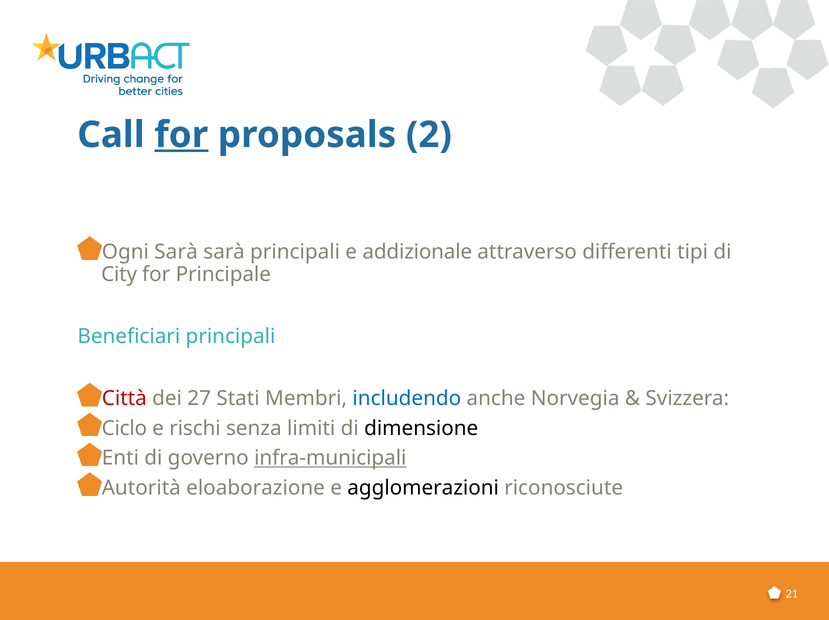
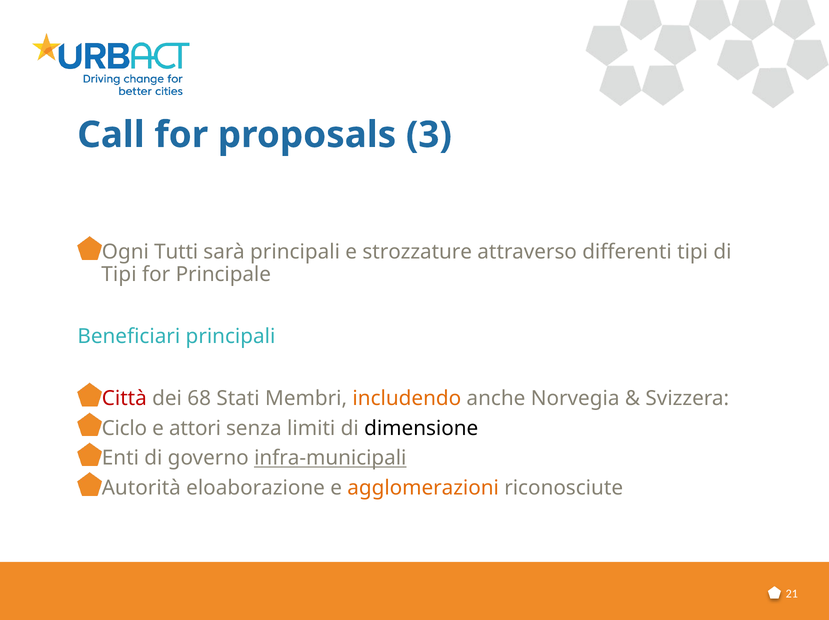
for at (181, 135) underline: present -> none
2: 2 -> 3
Ogni Sarà: Sarà -> Tutti
addizionale: addizionale -> strozzature
City at (119, 274): City -> Tipi
27: 27 -> 68
includendo colour: blue -> orange
rischi: rischi -> attori
agglomerazioni colour: black -> orange
